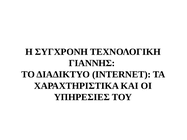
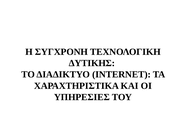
ΓΙΑΝΝΗΣ: ΓΙΑΝΝΗΣ -> ΔΥΤΙΚΗΣ
